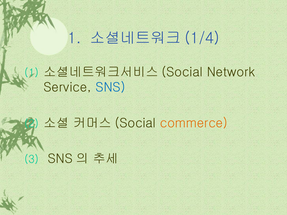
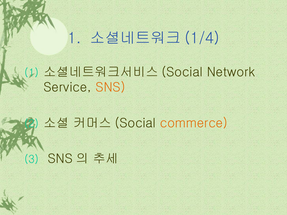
SNS colour: blue -> orange
